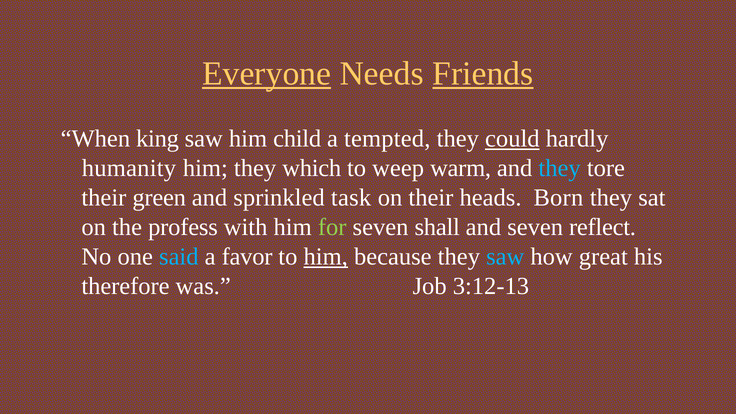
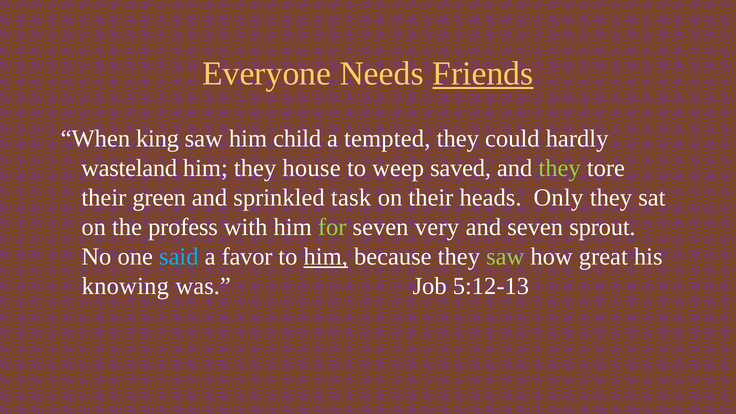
Everyone underline: present -> none
could underline: present -> none
humanity: humanity -> wasteland
which: which -> house
warm: warm -> saved
they at (560, 168) colour: light blue -> light green
Born: Born -> Only
shall: shall -> very
reflect: reflect -> sprout
saw at (505, 257) colour: light blue -> light green
therefore: therefore -> knowing
3:12-13: 3:12-13 -> 5:12-13
